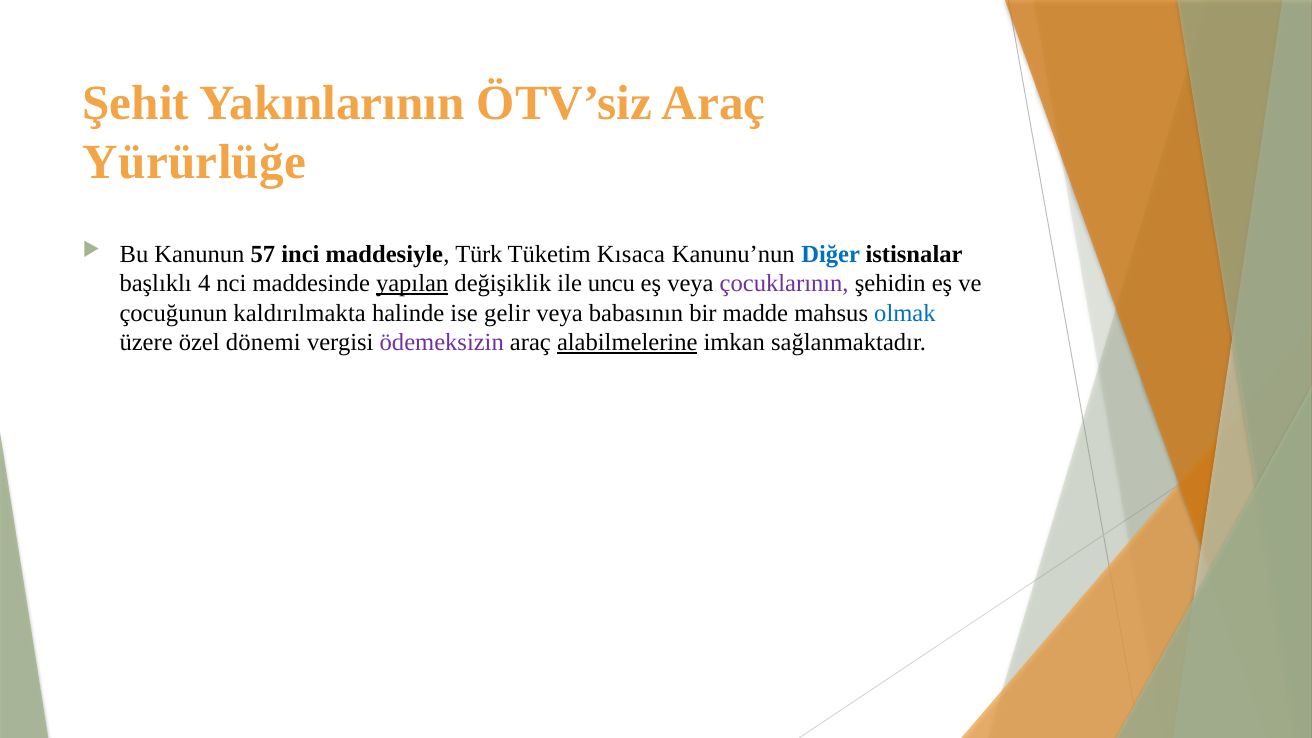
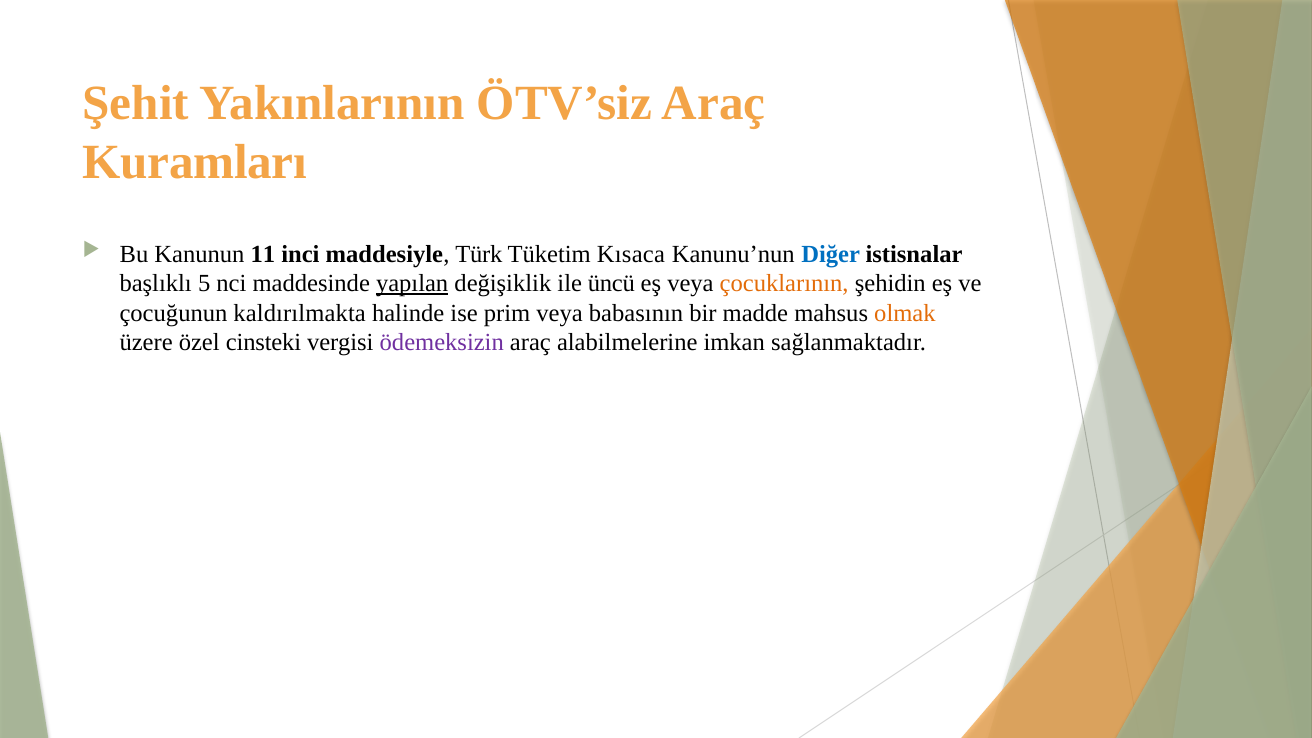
Yürürlüğe: Yürürlüğe -> Kuramları
57: 57 -> 11
4: 4 -> 5
uncu: uncu -> üncü
çocuklarının colour: purple -> orange
gelir: gelir -> prim
olmak colour: blue -> orange
dönemi: dönemi -> cinsteki
alabilmelerine underline: present -> none
